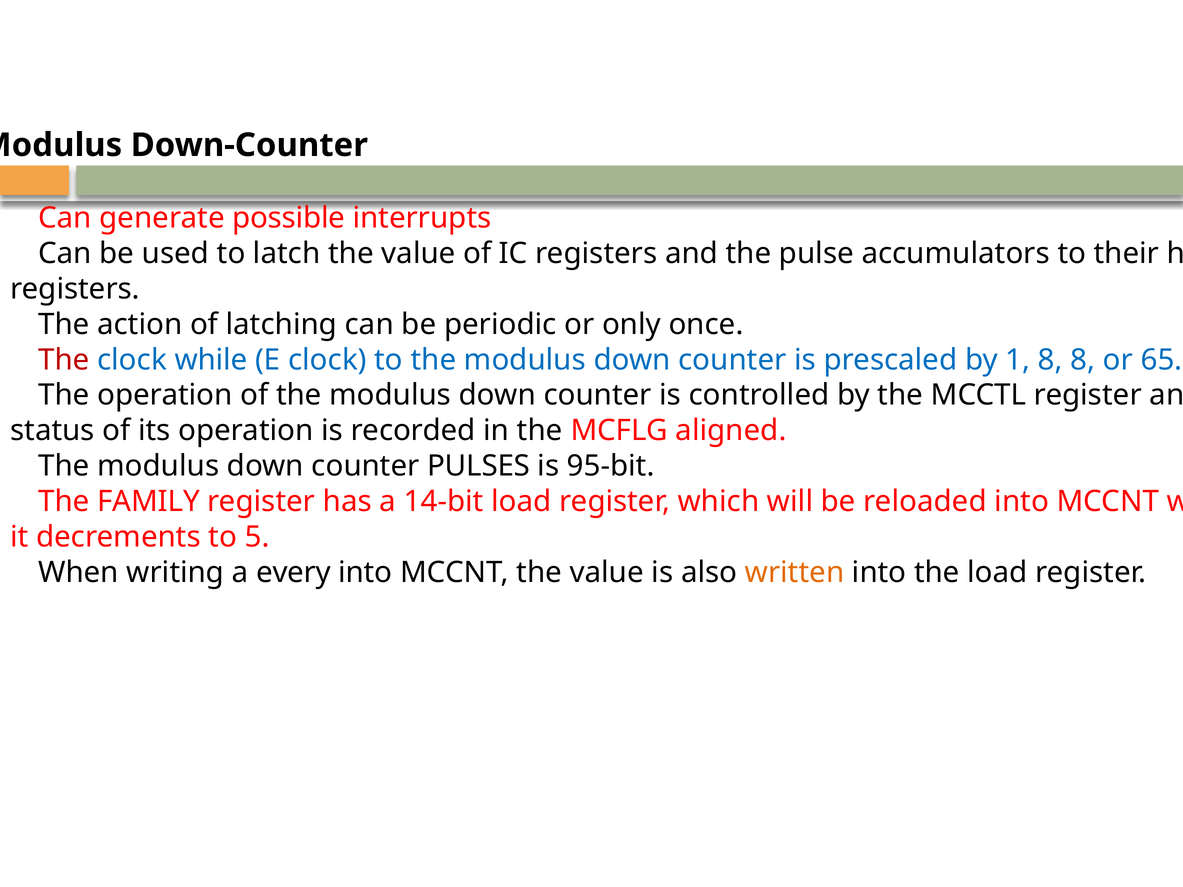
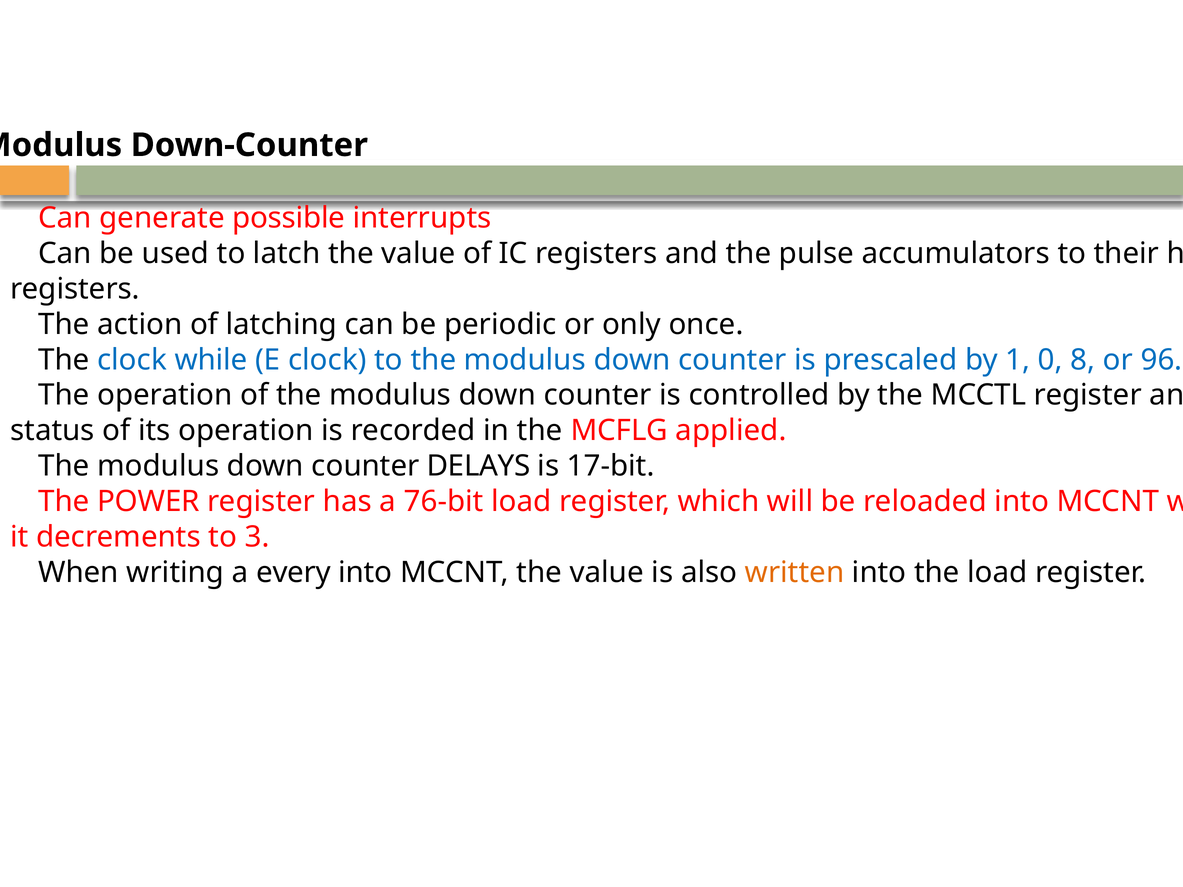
The at (64, 360) colour: red -> black
1 8: 8 -> 0
65: 65 -> 96
aligned: aligned -> applied
PULSES: PULSES -> DELAYS
95-bit: 95-bit -> 17-bit
FAMILY: FAMILY -> POWER
14-bit: 14-bit -> 76-bit
5: 5 -> 3
